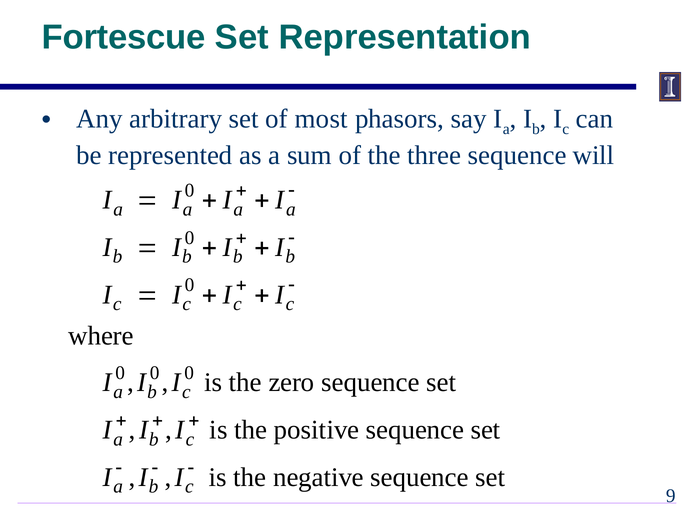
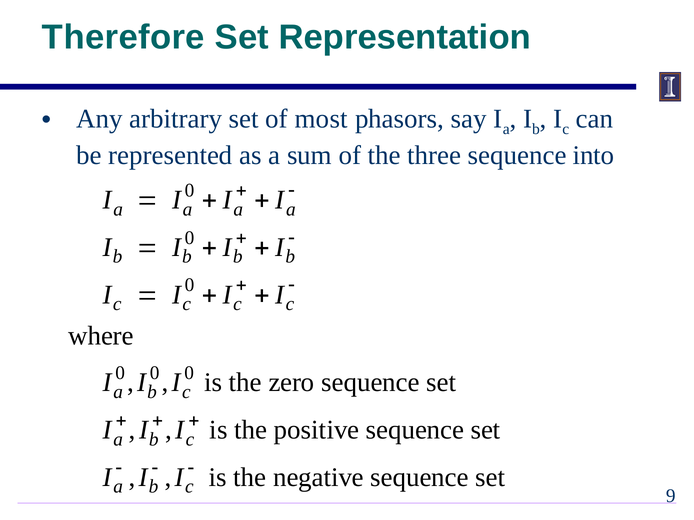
Fortescue: Fortescue -> Therefore
will: will -> into
